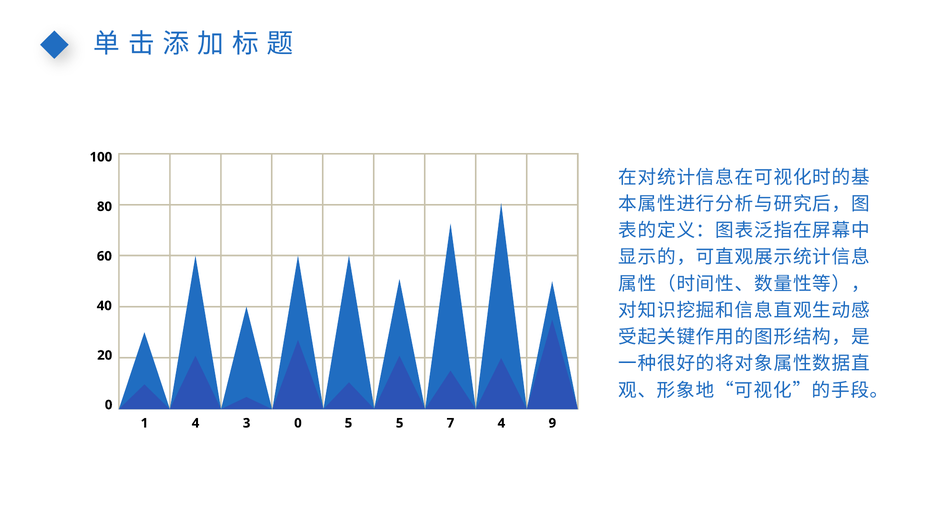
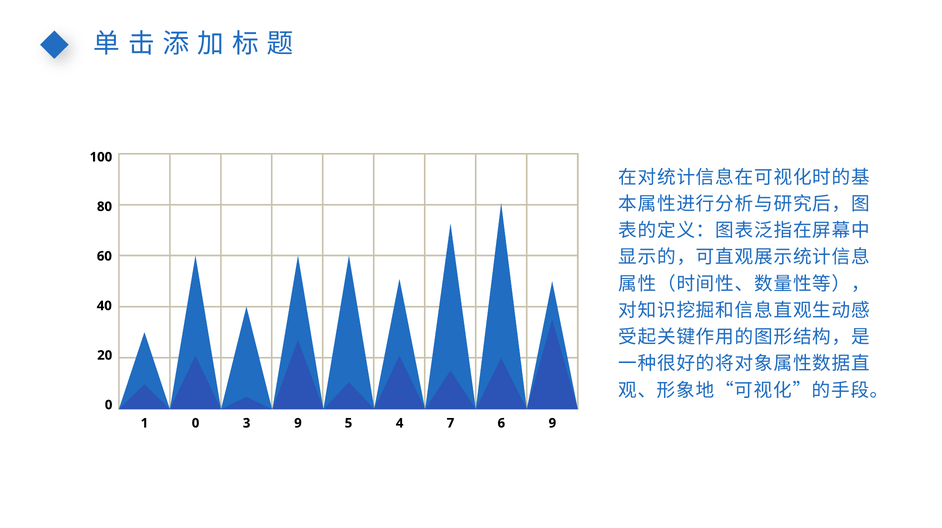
1 4: 4 -> 0
3 0: 0 -> 9
5 5: 5 -> 4
7 4: 4 -> 6
